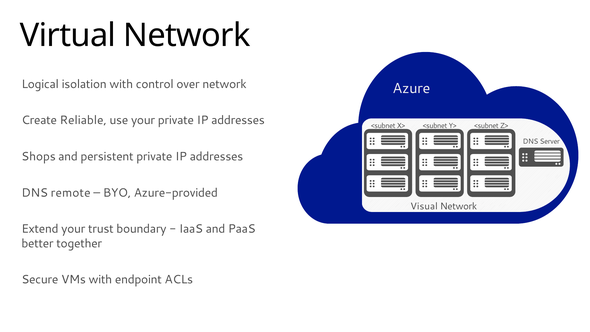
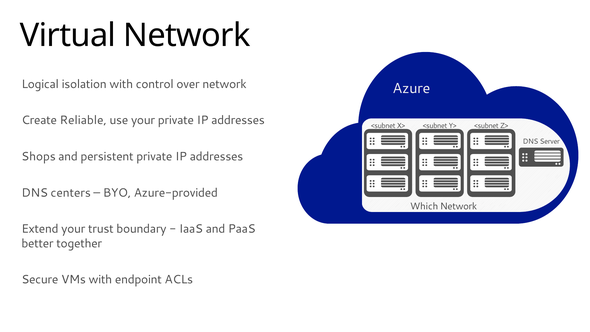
remote: remote -> centers
Visual: Visual -> Which
